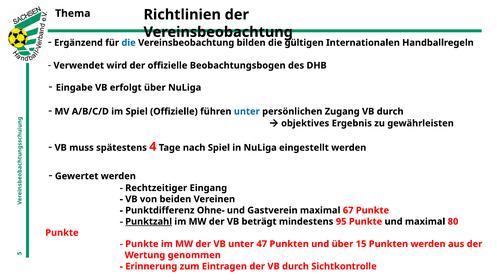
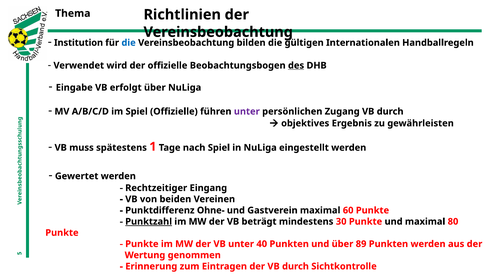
Ergänzend: Ergänzend -> Institution
des underline: none -> present
unter at (247, 111) colour: blue -> purple
4: 4 -> 1
67: 67 -> 60
95: 95 -> 30
47: 47 -> 40
15: 15 -> 89
